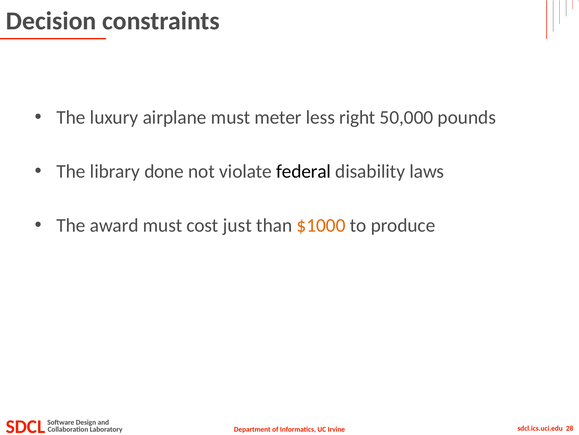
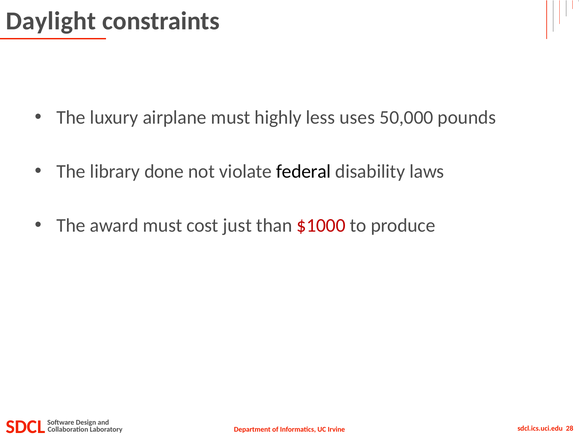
Decision: Decision -> Daylight
meter: meter -> highly
right: right -> uses
$1000 colour: orange -> red
